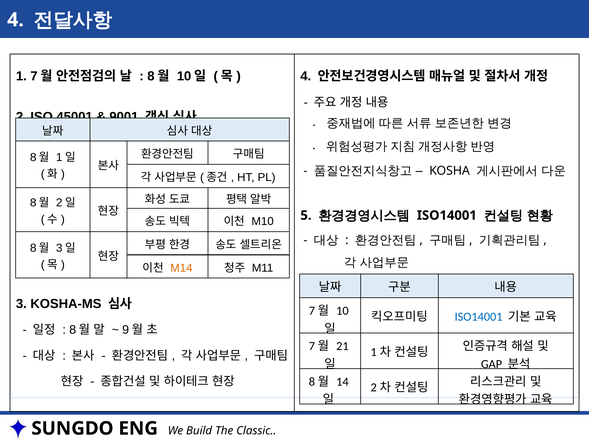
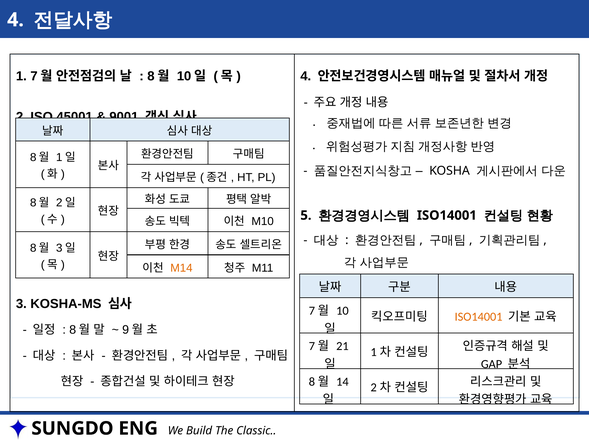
ISO14001 at (479, 317) colour: blue -> orange
